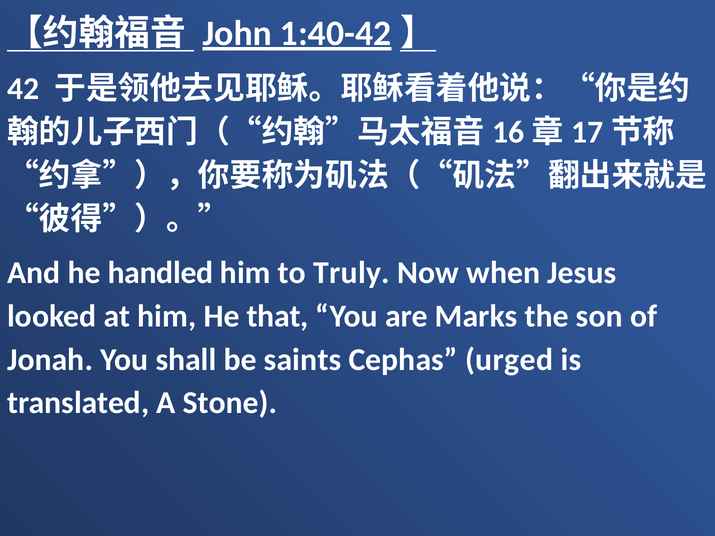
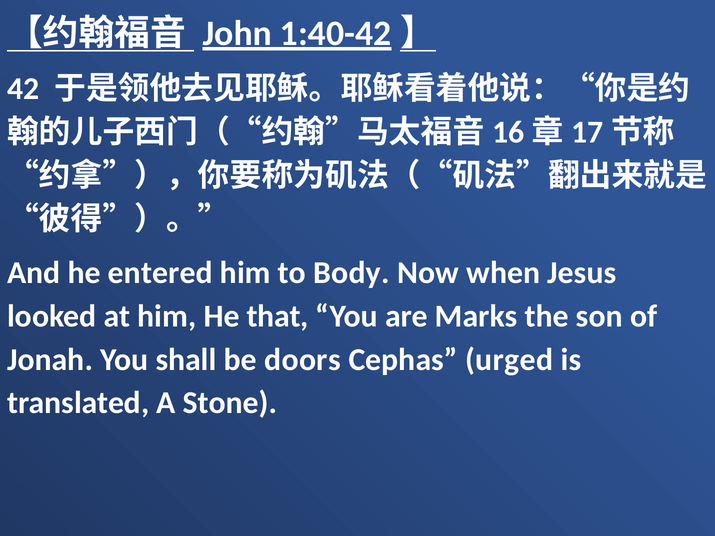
handled: handled -> entered
Truly: Truly -> Body
saints: saints -> doors
